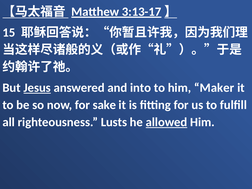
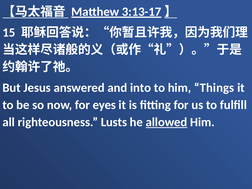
Jesus underline: present -> none
Maker: Maker -> Things
sake: sake -> eyes
